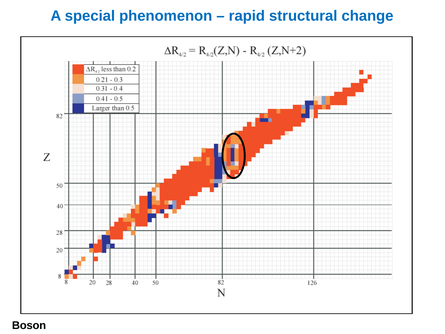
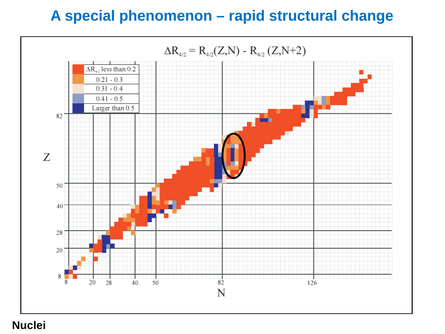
Boson: Boson -> Nuclei
